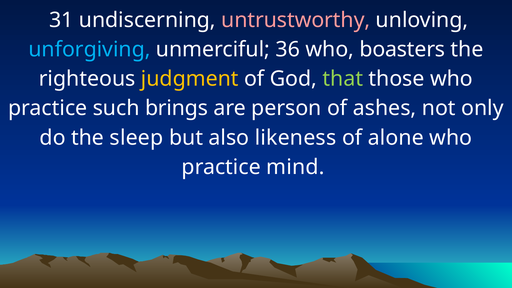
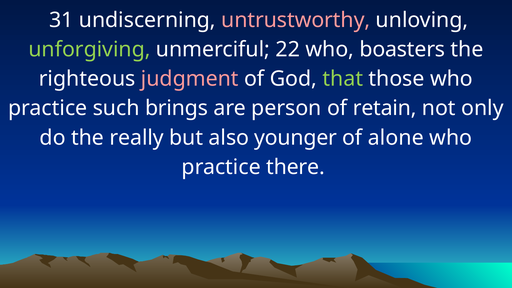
unforgiving colour: light blue -> light green
36: 36 -> 22
judgment colour: yellow -> pink
ashes: ashes -> retain
sleep: sleep -> really
likeness: likeness -> younger
mind: mind -> there
